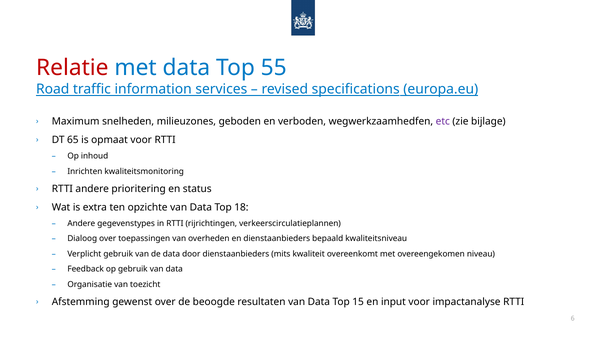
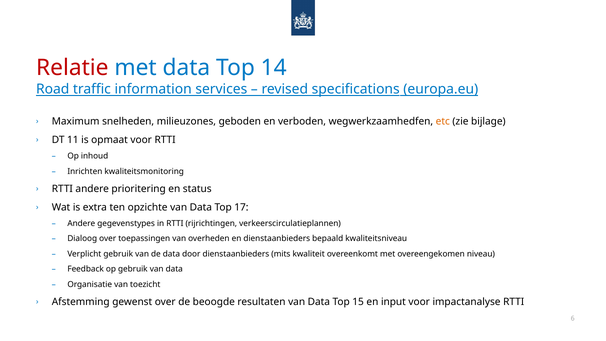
55: 55 -> 14
etc colour: purple -> orange
65: 65 -> 11
18: 18 -> 17
